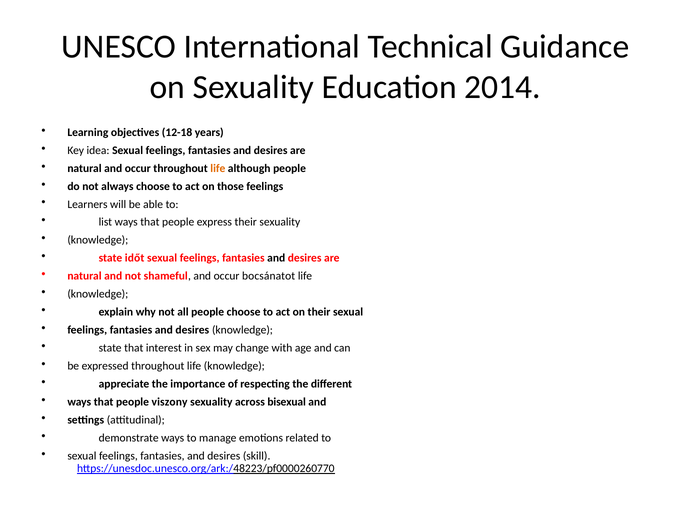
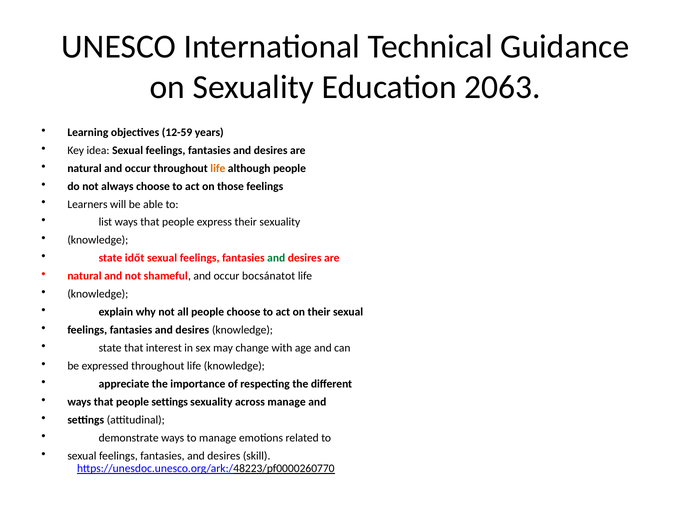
2014: 2014 -> 2063
12-18: 12-18 -> 12-59
and at (276, 258) colour: black -> green
people viszony: viszony -> settings
across bisexual: bisexual -> manage
